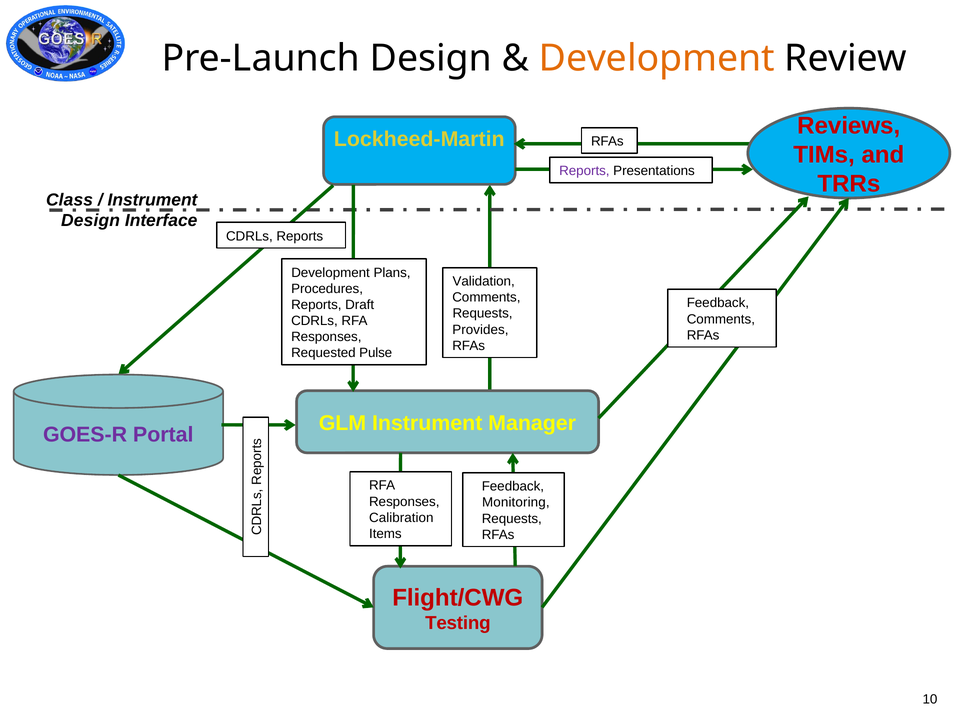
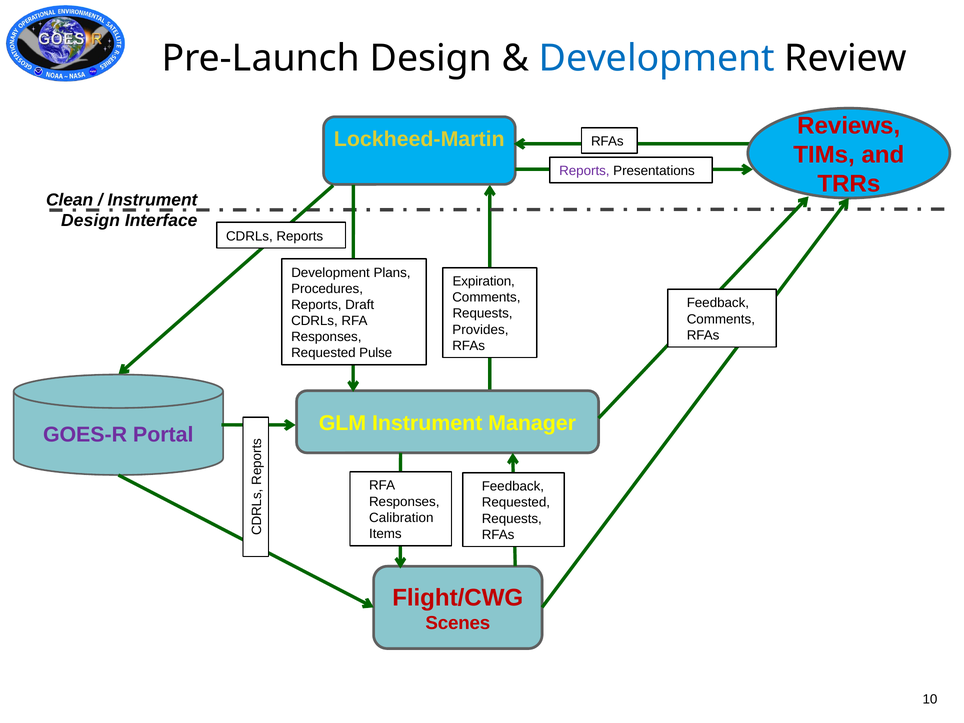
Development at (657, 58) colour: orange -> blue
Class: Class -> Clean
Validation: Validation -> Expiration
Monitoring at (516, 503): Monitoring -> Requested
Testing: Testing -> Scenes
